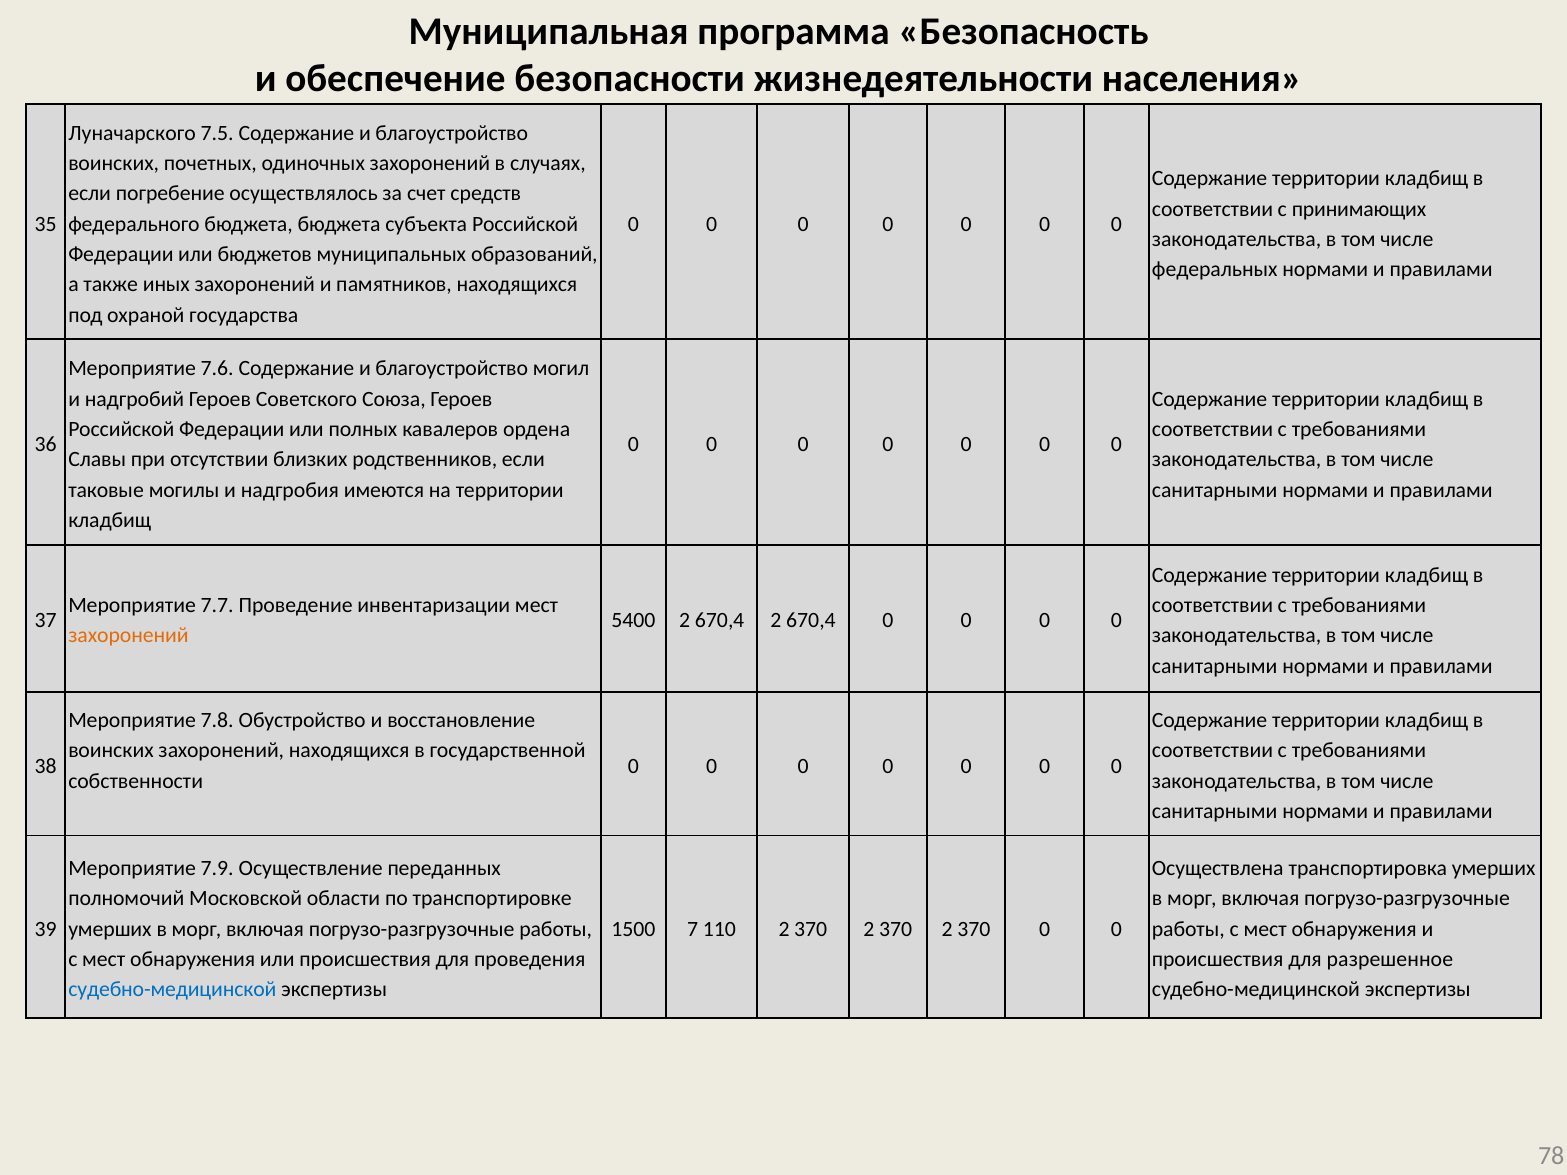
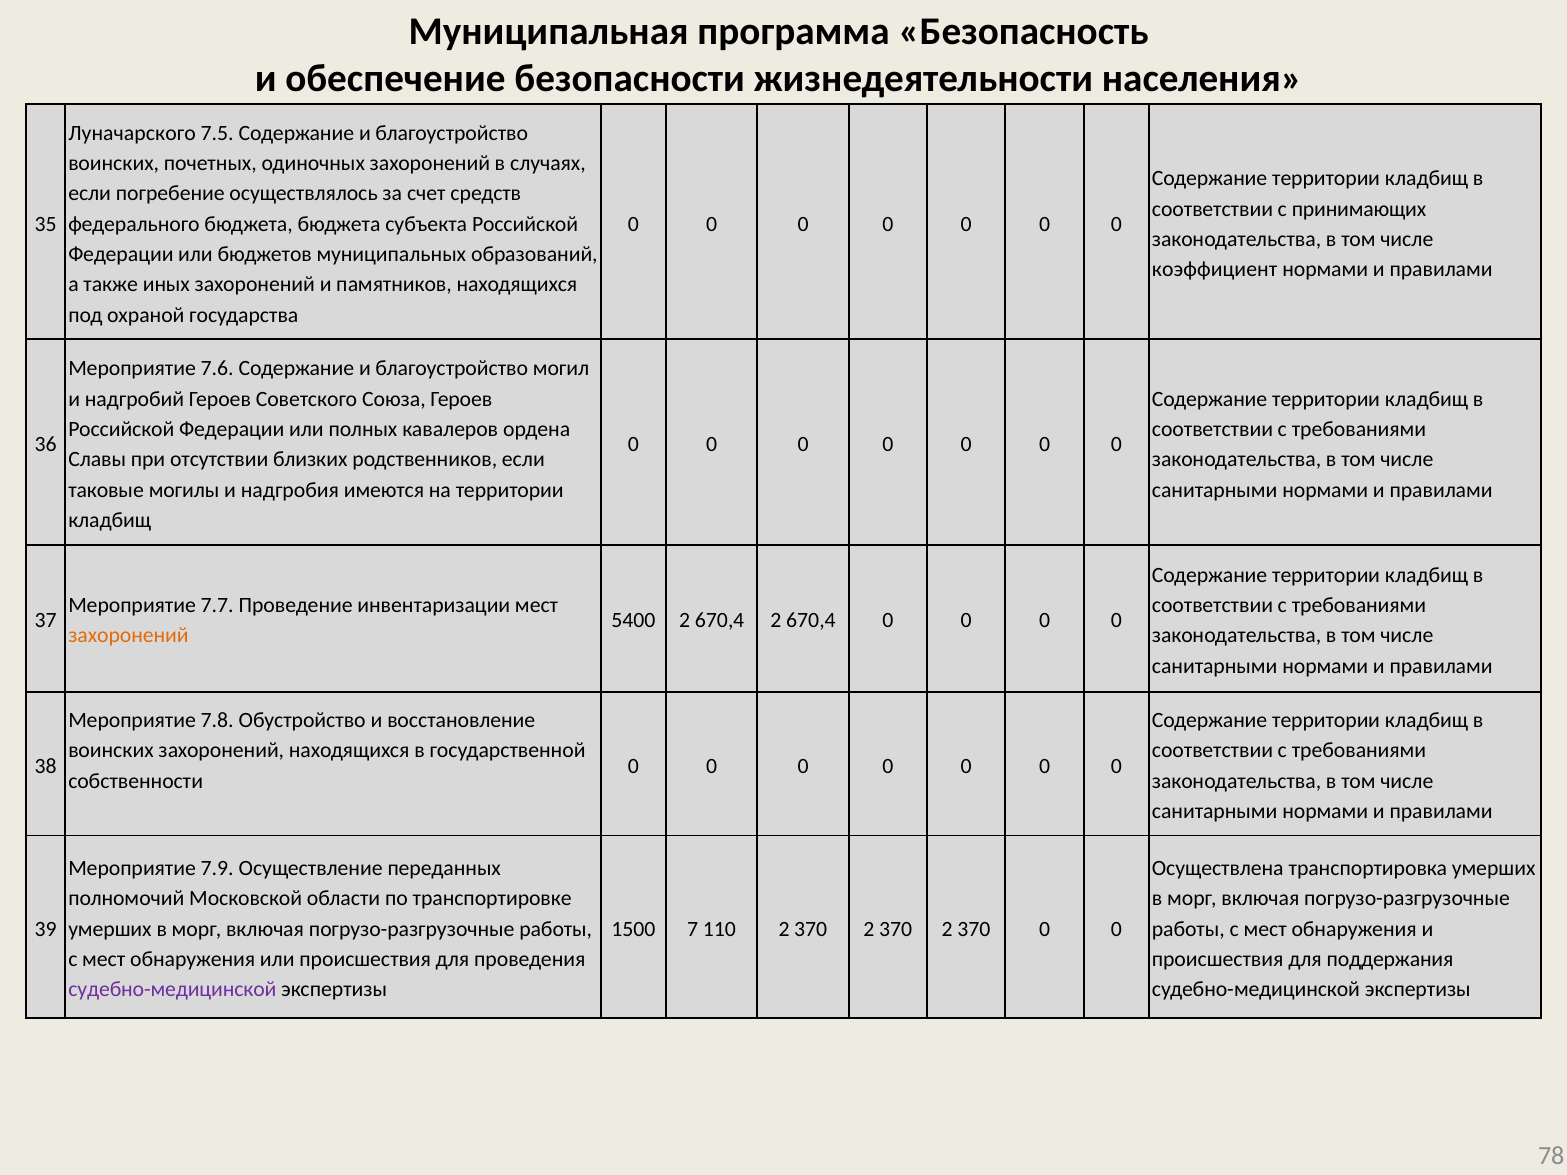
федеральных: федеральных -> коэффициент
разрешенное: разрешенное -> поддержания
судебно-медицинской at (172, 990) colour: blue -> purple
